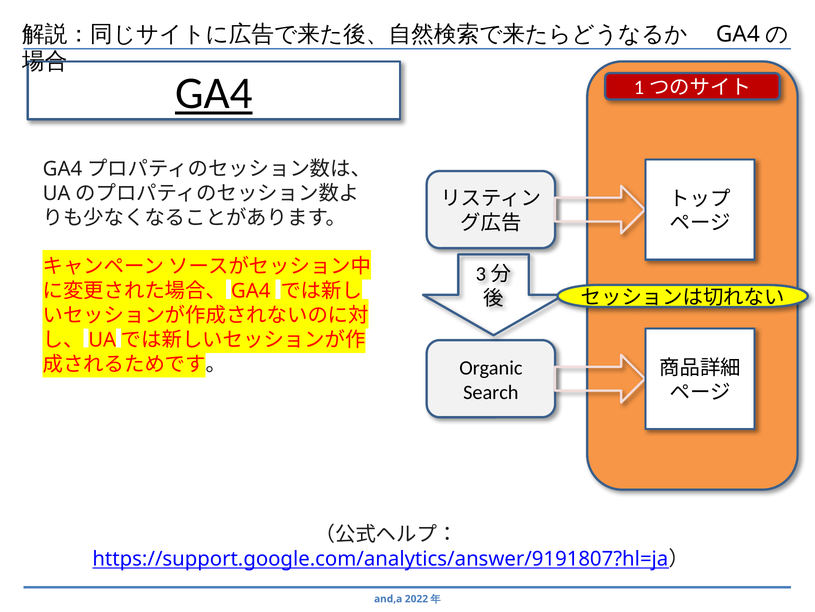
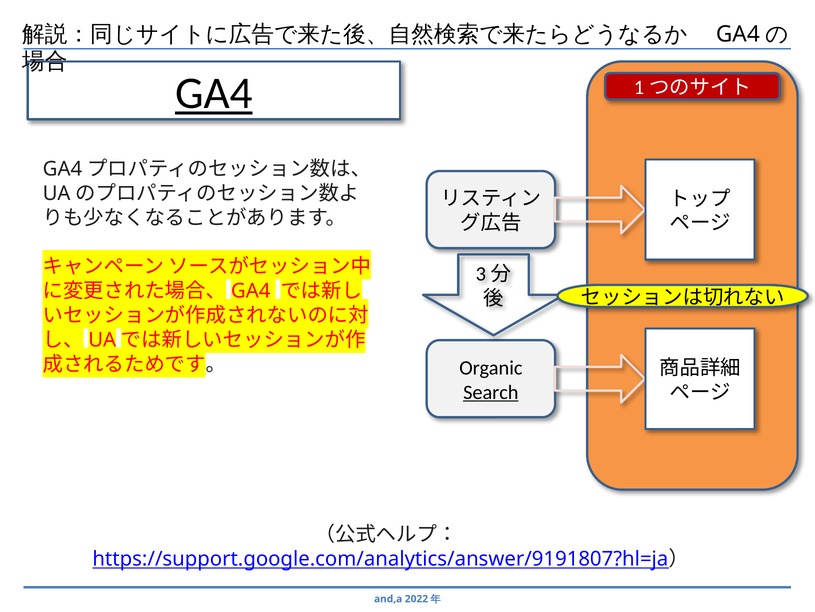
Search underline: none -> present
